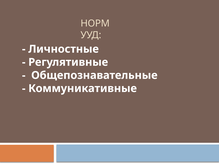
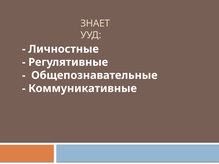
НОРМ: НОРМ -> ЗНАЕТ
